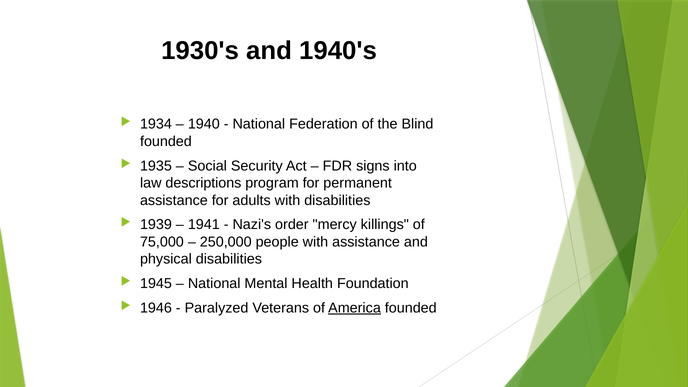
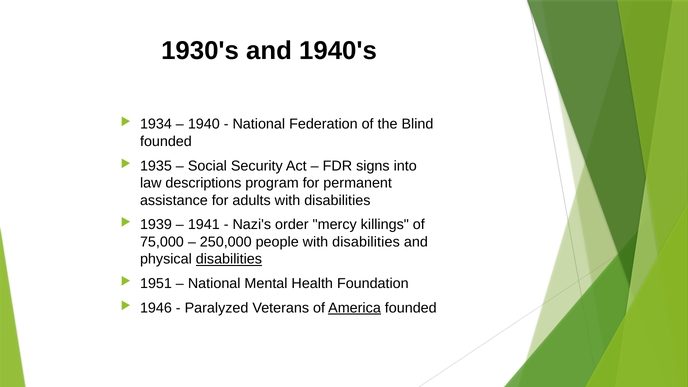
people with assistance: assistance -> disabilities
disabilities at (229, 259) underline: none -> present
1945: 1945 -> 1951
